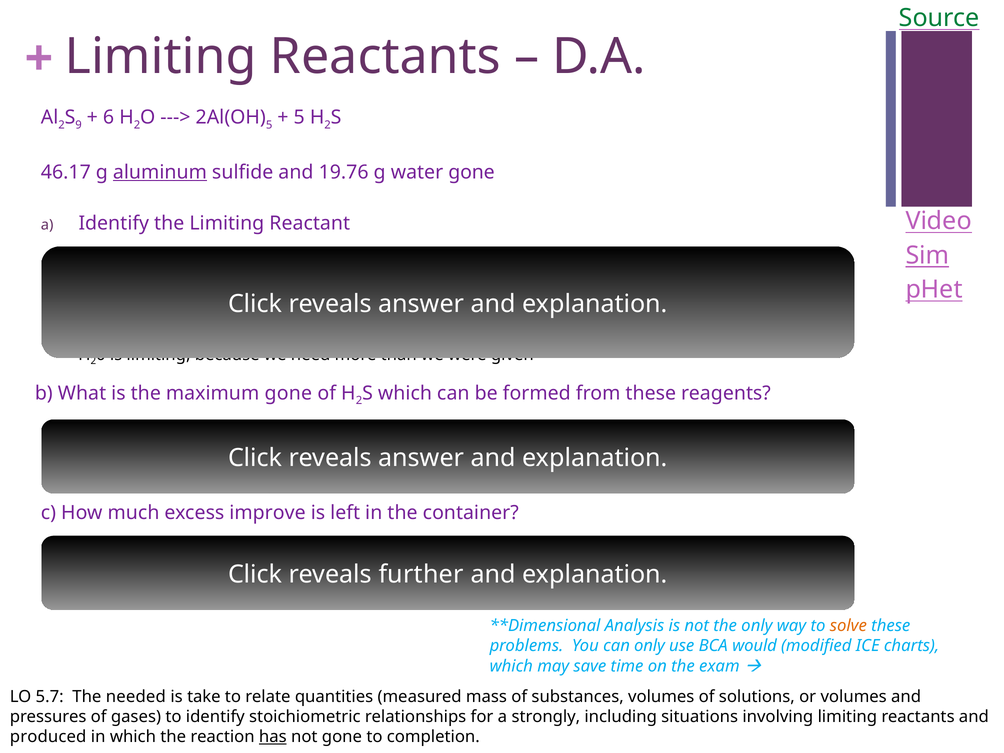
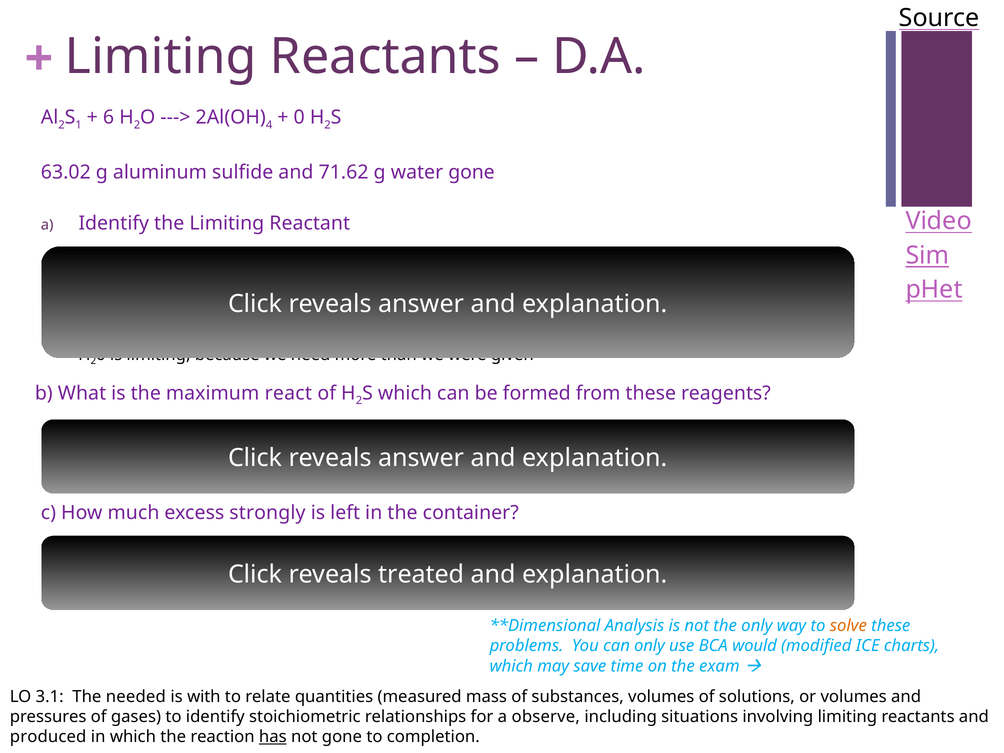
Source colour: green -> black
9 at (79, 125): 9 -> 1
5 at (269, 125): 5 -> 4
5 at (299, 118): 5 -> 0
46.17: 46.17 -> 63.02
aluminum underline: present -> none
19.76: 19.76 -> 71.62
maximum gone: gone -> react
improve: improve -> strongly
further: further -> treated
5.7: 5.7 -> 3.1
take: take -> with
strongly: strongly -> observe
